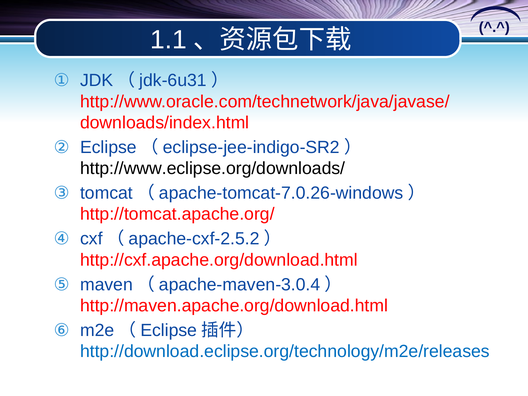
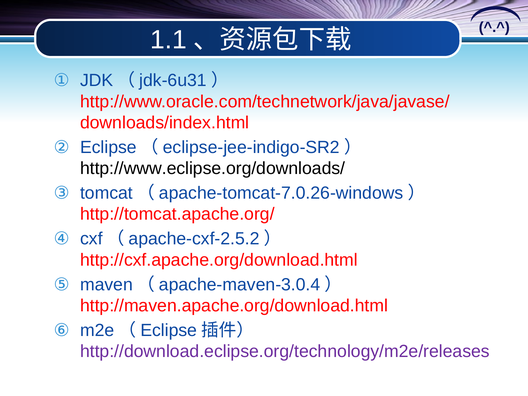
http://download.eclipse.org/technology/m2e/releases colour: blue -> purple
